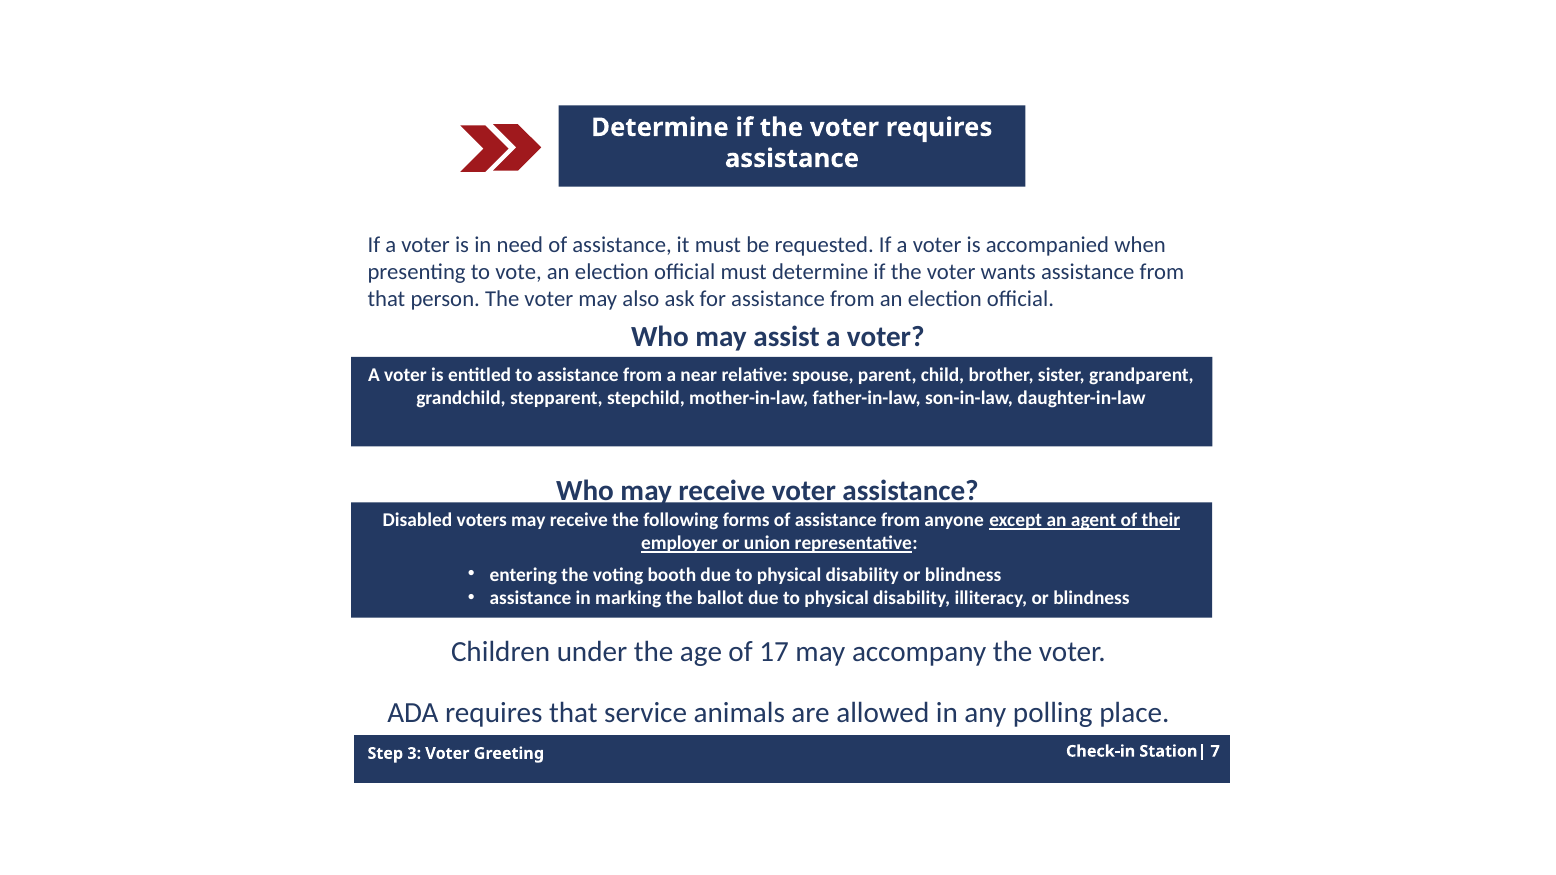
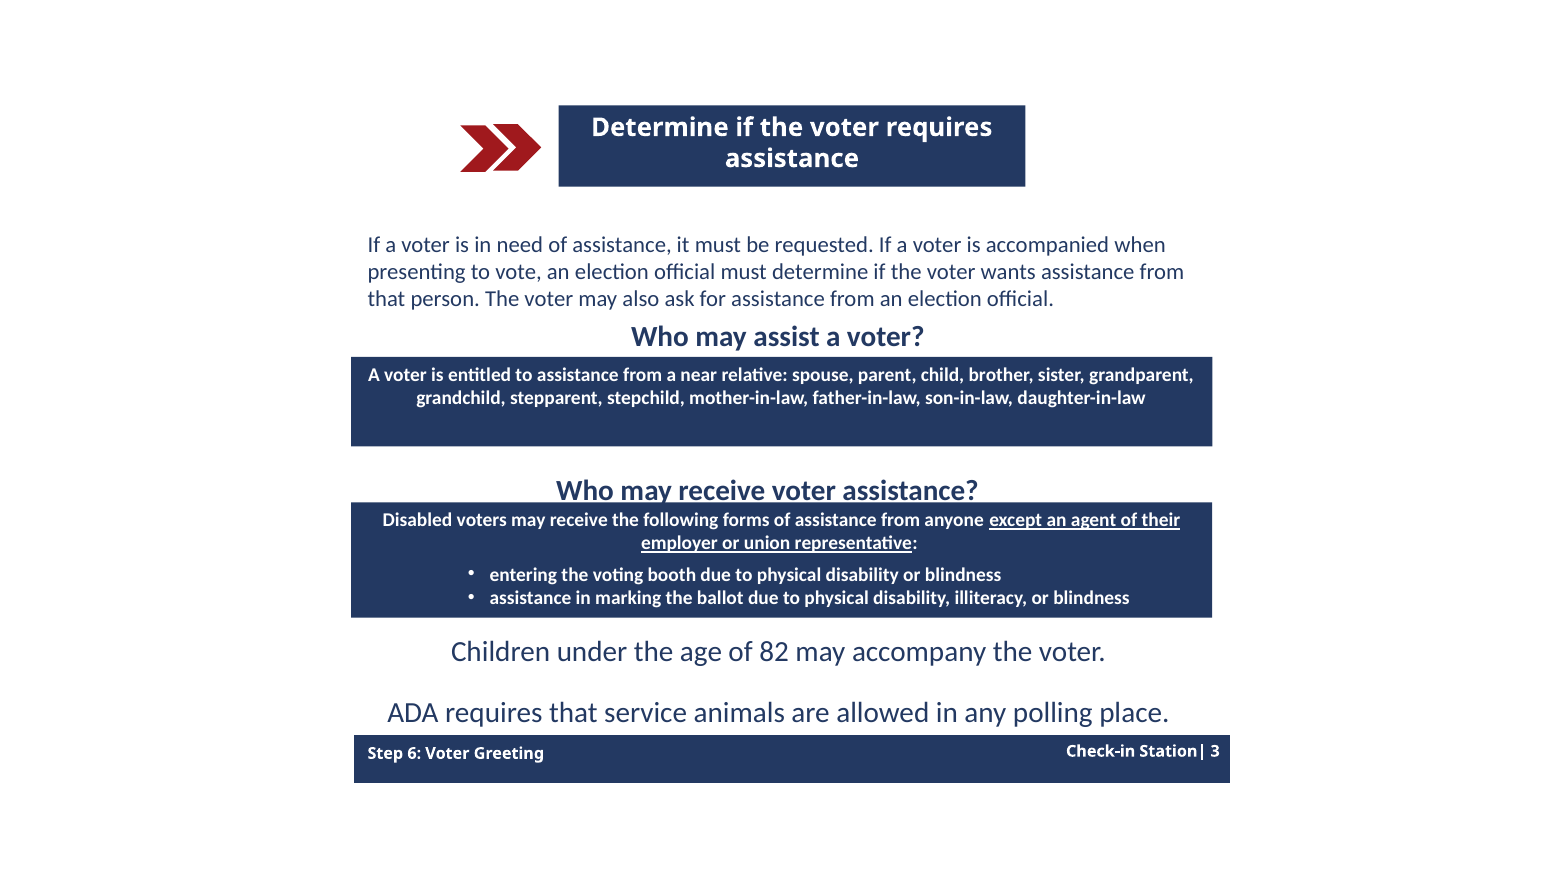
17: 17 -> 82
7: 7 -> 3
3: 3 -> 6
